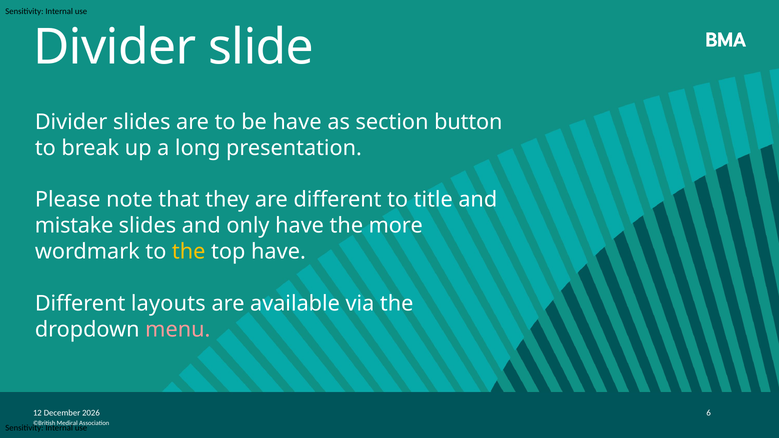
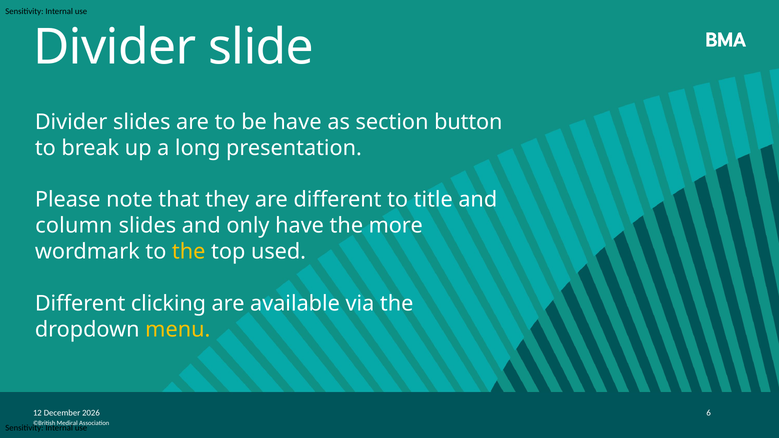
mistake: mistake -> column
top have: have -> used
layouts: layouts -> clicking
menu colour: pink -> yellow
